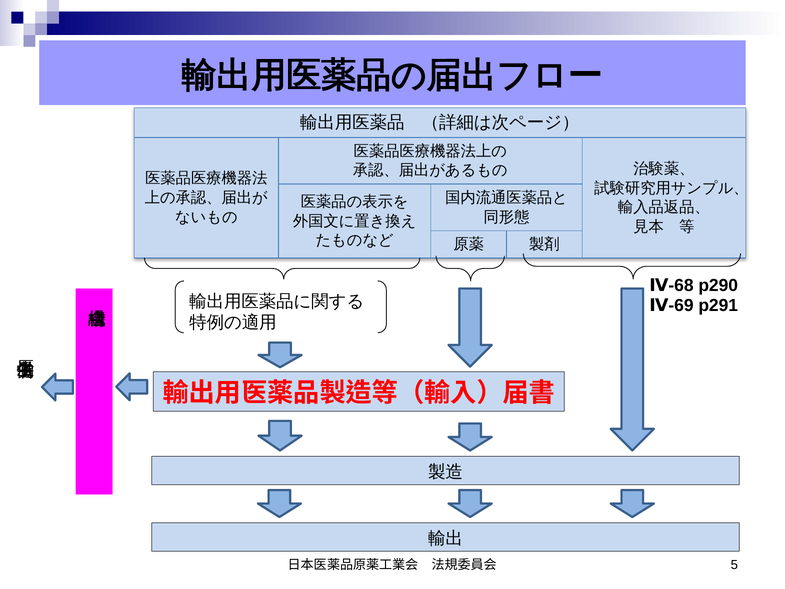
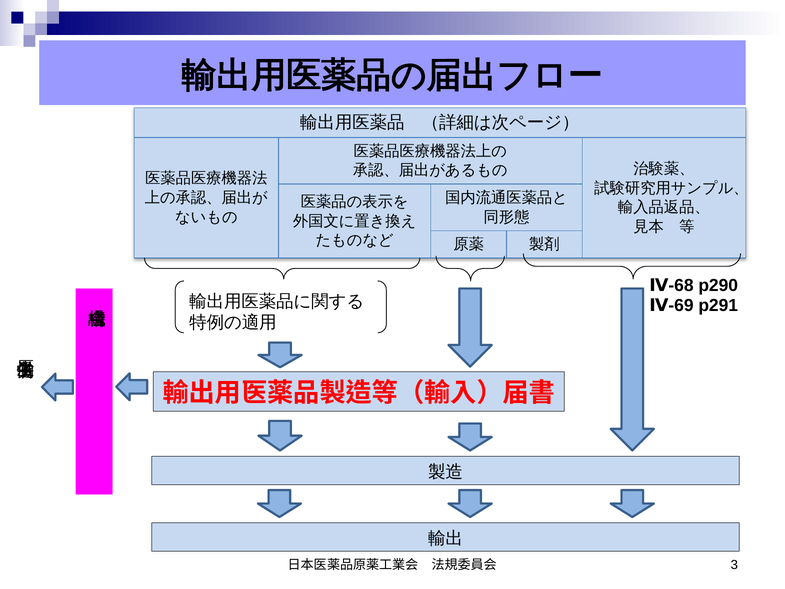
5: 5 -> 3
